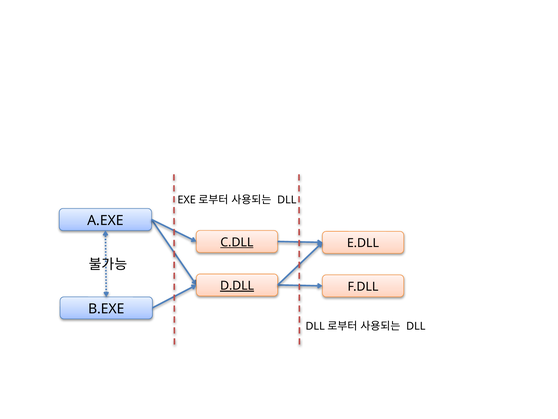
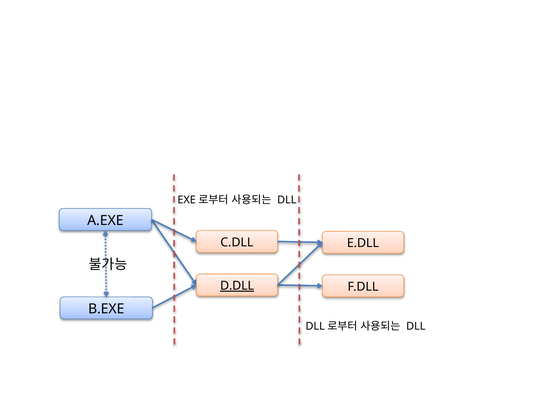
C.DLL underline: present -> none
